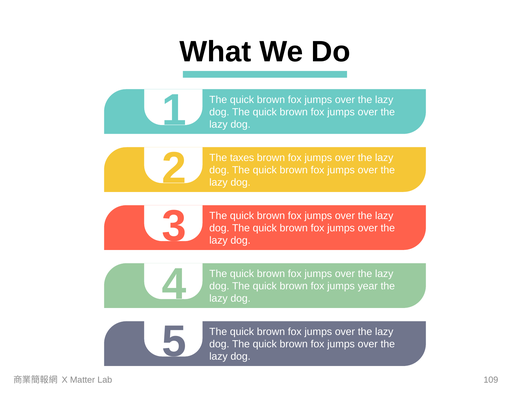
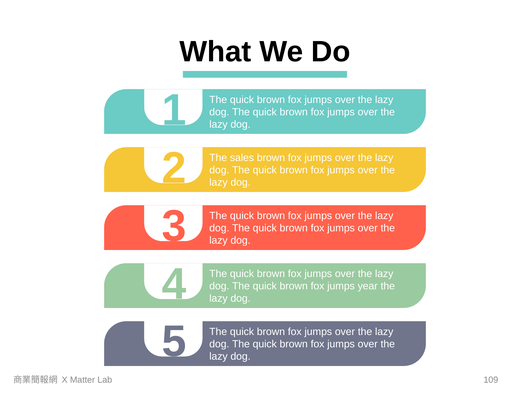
taxes: taxes -> sales
